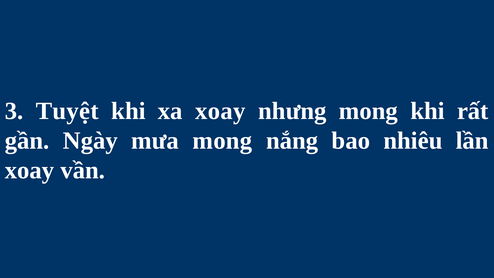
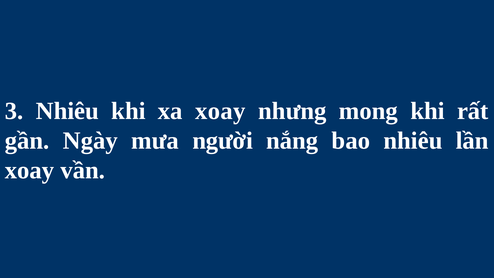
3 Tuyệt: Tuyệt -> Nhiêu
mưa mong: mong -> người
